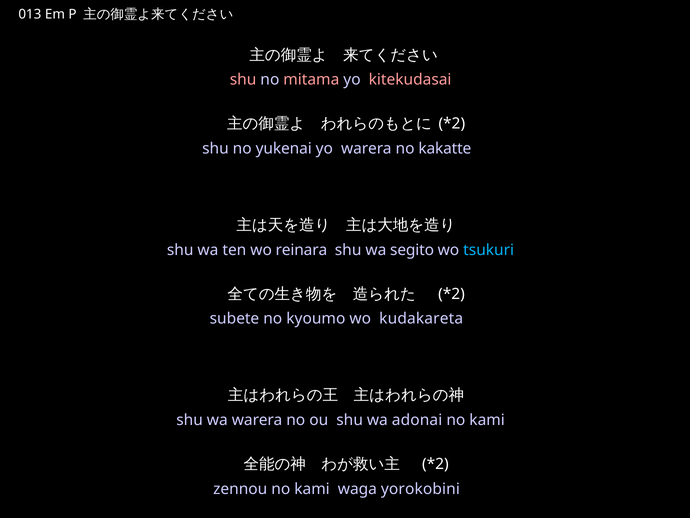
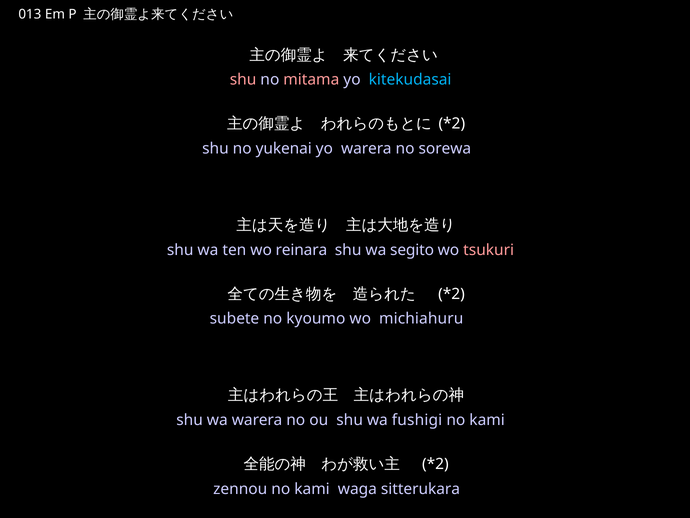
kitekudasai colour: pink -> light blue
kakatte: kakatte -> sorewa
tsukuri colour: light blue -> pink
kudakareta: kudakareta -> michiahuru
adonai: adonai -> fushigi
yorokobini: yorokobini -> sitterukara
